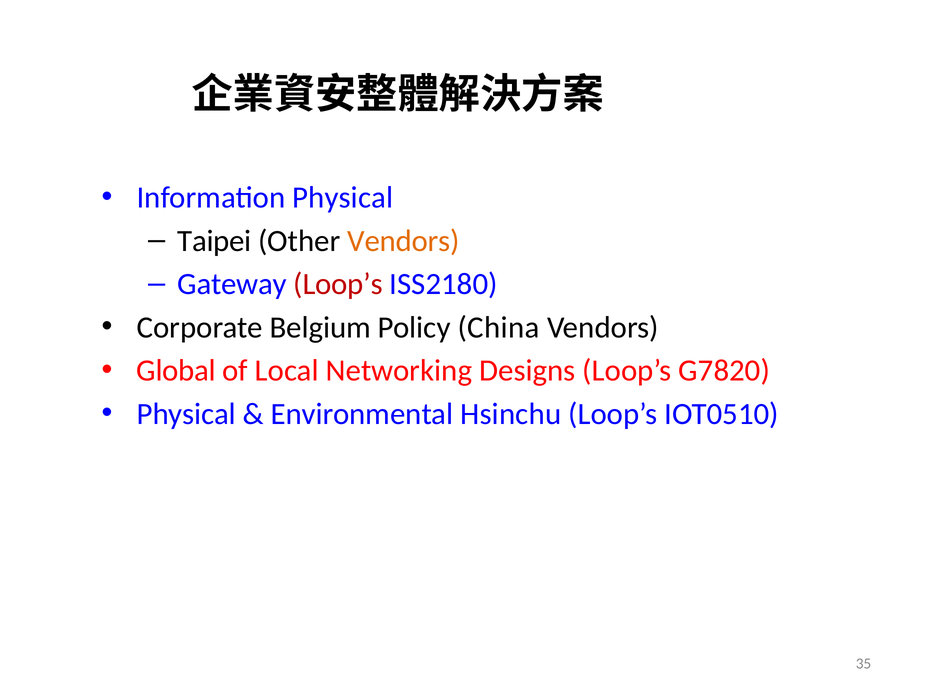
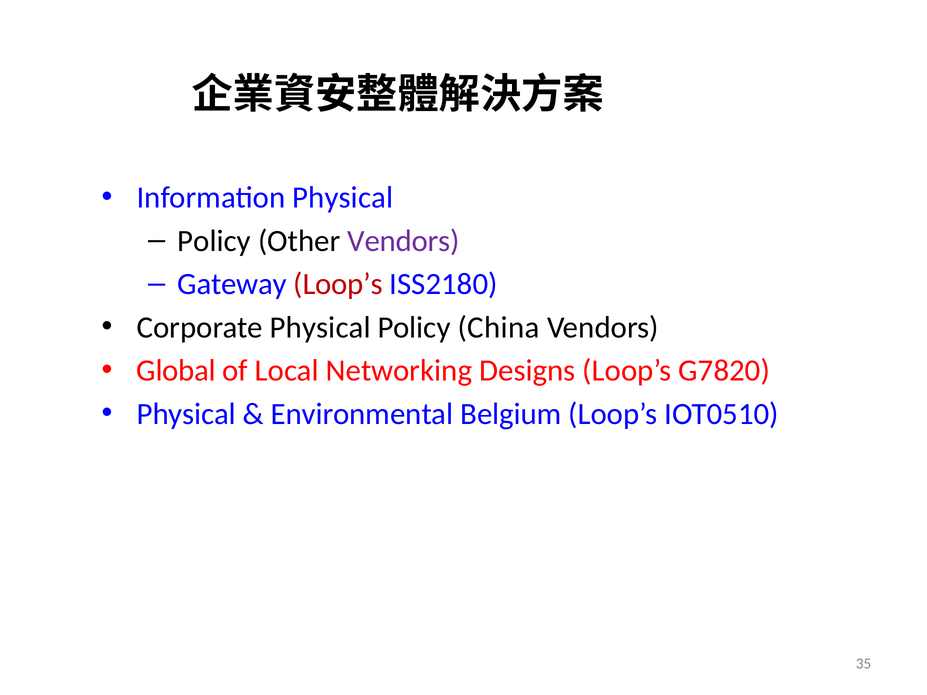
Taipei at (214, 241): Taipei -> Policy
Vendors at (403, 241) colour: orange -> purple
Corporate Belgium: Belgium -> Physical
Hsinchu: Hsinchu -> Belgium
